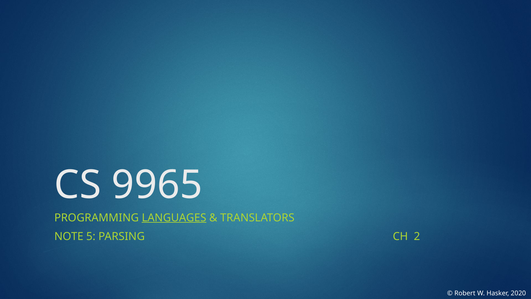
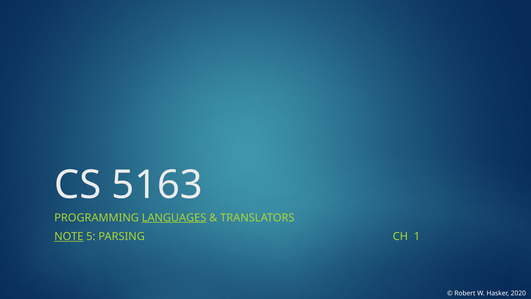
9965: 9965 -> 5163
NOTE underline: none -> present
2: 2 -> 1
